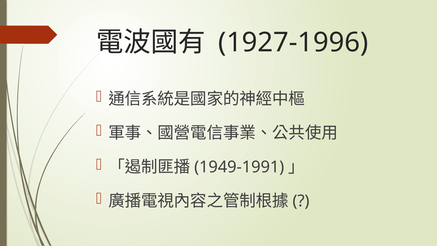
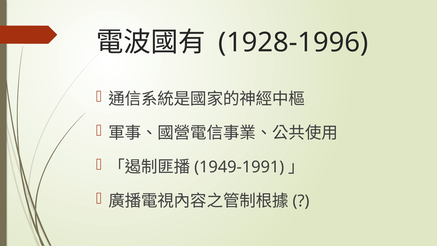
1927-1996: 1927-1996 -> 1928-1996
